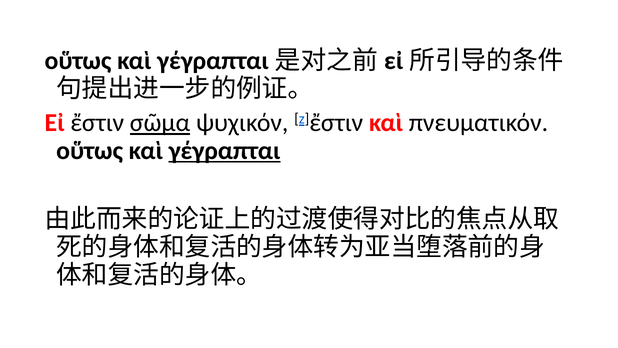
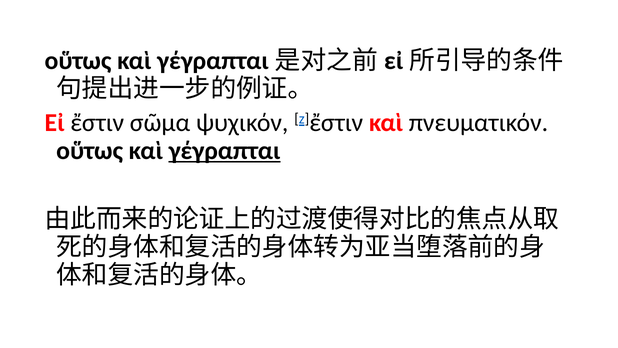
σῶμα underline: present -> none
